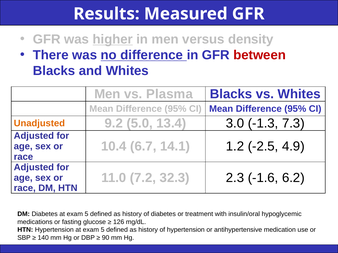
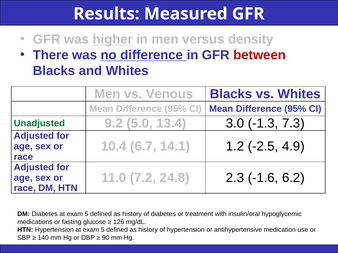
Plasma: Plasma -> Venous
Unadjusted colour: orange -> green
32.3: 32.3 -> 24.8
